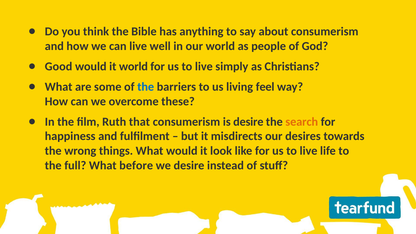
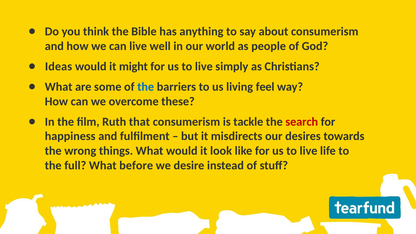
Good: Good -> Ideas
it world: world -> might
is desire: desire -> tackle
search colour: orange -> red
